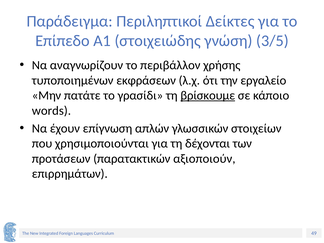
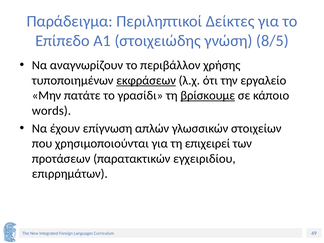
3/5: 3/5 -> 8/5
εκφράσεων underline: none -> present
δέχονται: δέχονται -> επιχειρεί
αξιοποιούν: αξιοποιούν -> εγχειριδίου
